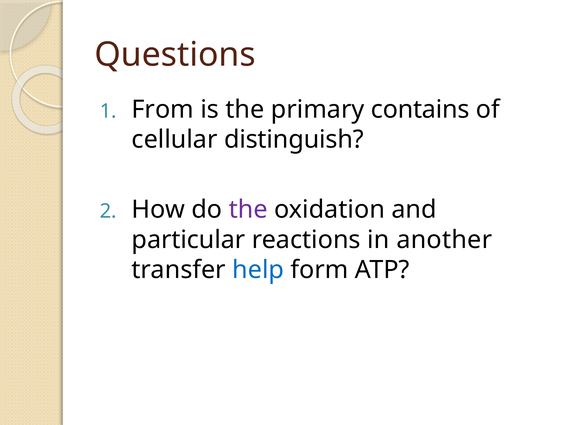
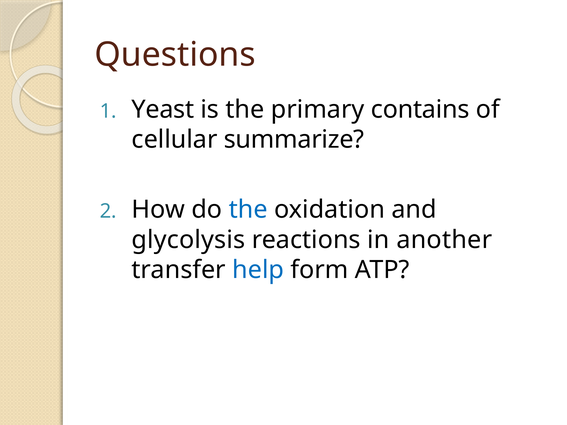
From: From -> Yeast
distinguish: distinguish -> summarize
the at (248, 210) colour: purple -> blue
particular: particular -> glycolysis
